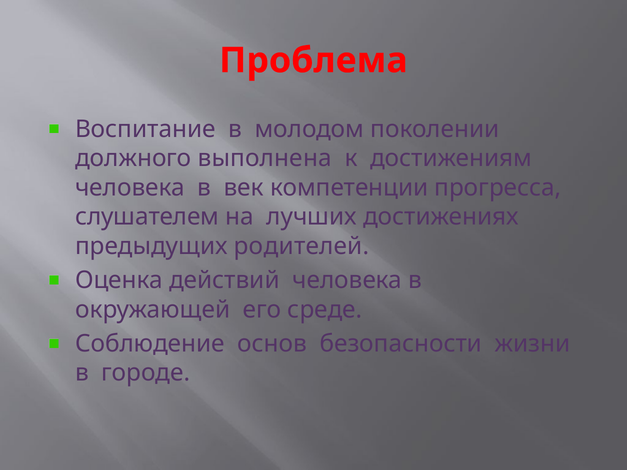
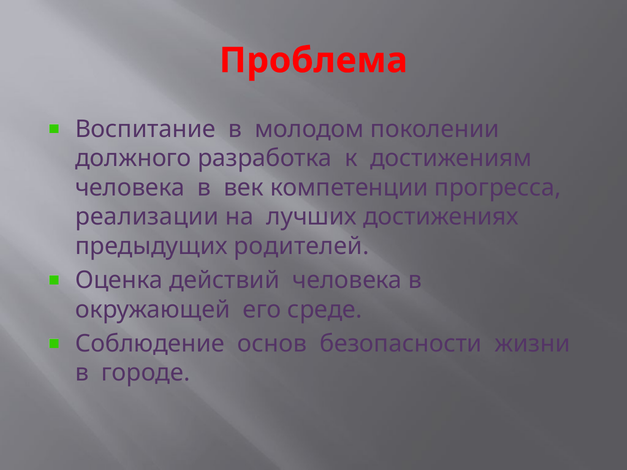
выполнена: выполнена -> разработка
слушателем: слушателем -> реализации
